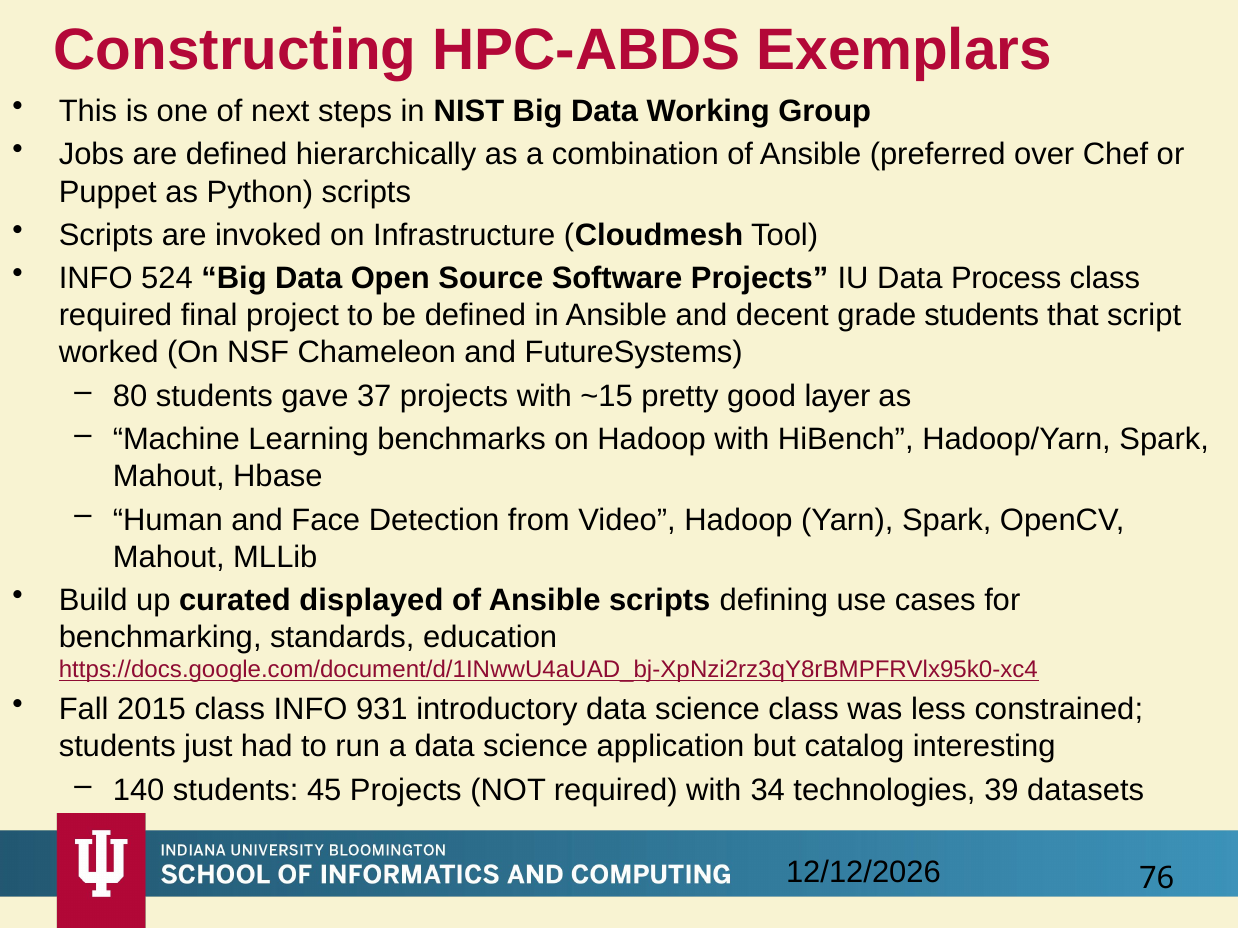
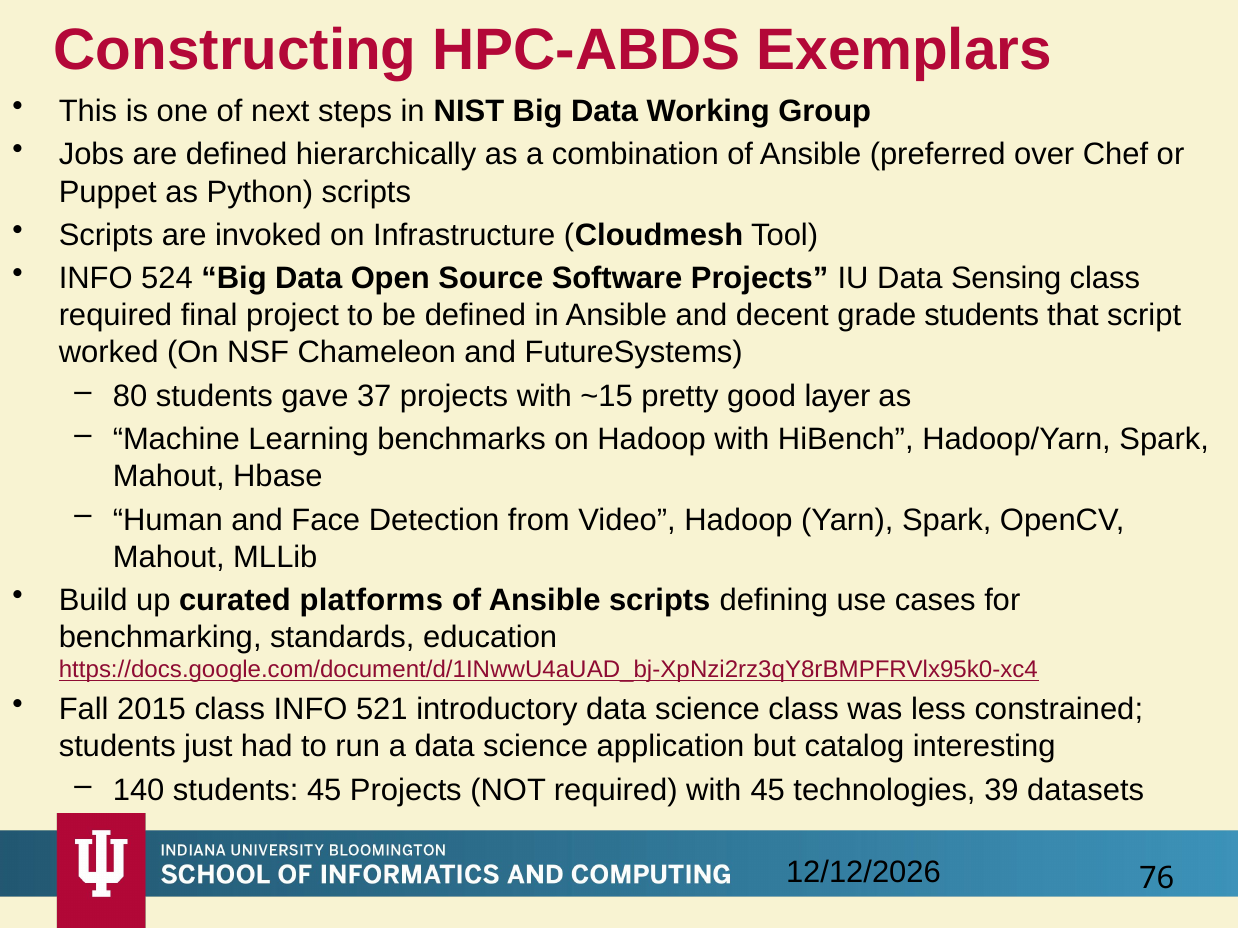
Process: Process -> Sensing
displayed: displayed -> platforms
931: 931 -> 521
with 34: 34 -> 45
